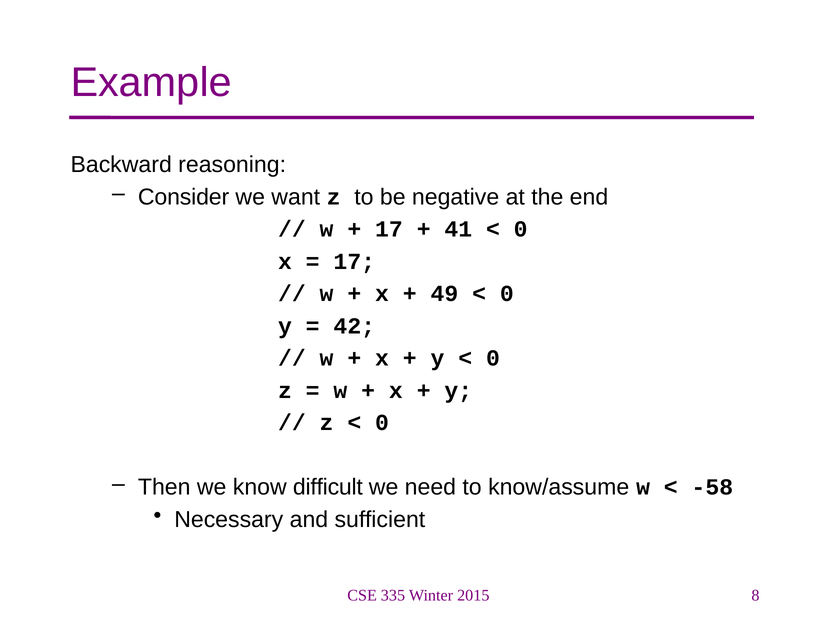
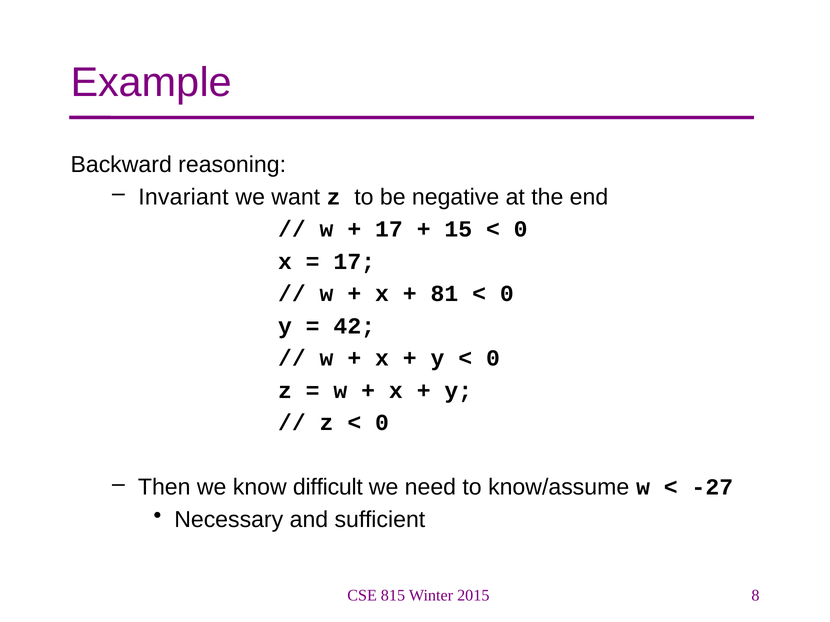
Consider: Consider -> Invariant
41: 41 -> 15
49: 49 -> 81
-58: -58 -> -27
335: 335 -> 815
